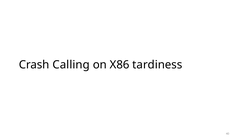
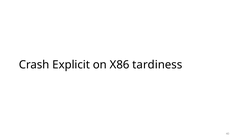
Calling: Calling -> Explicit
